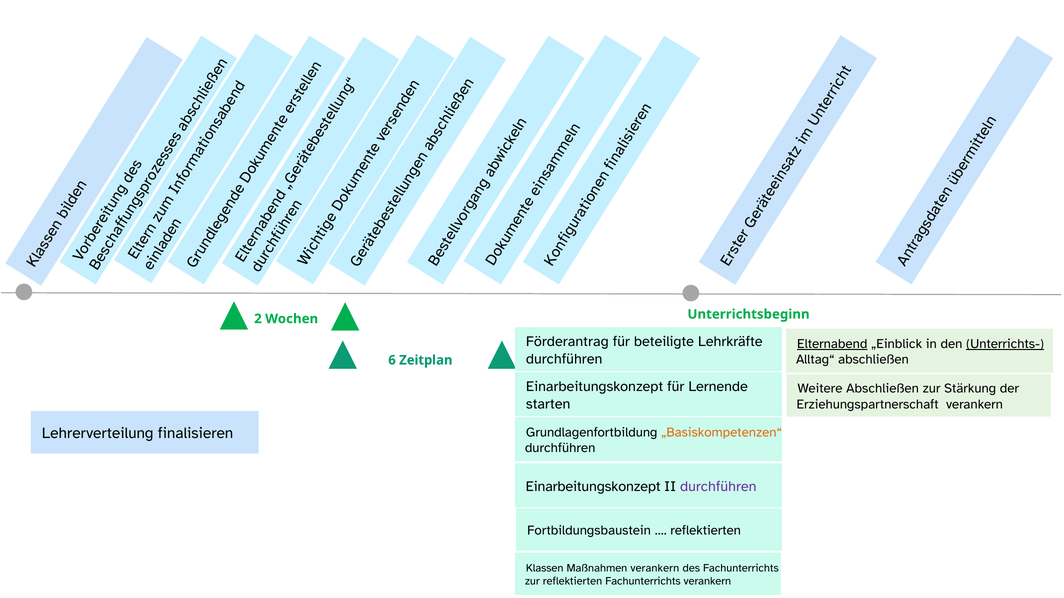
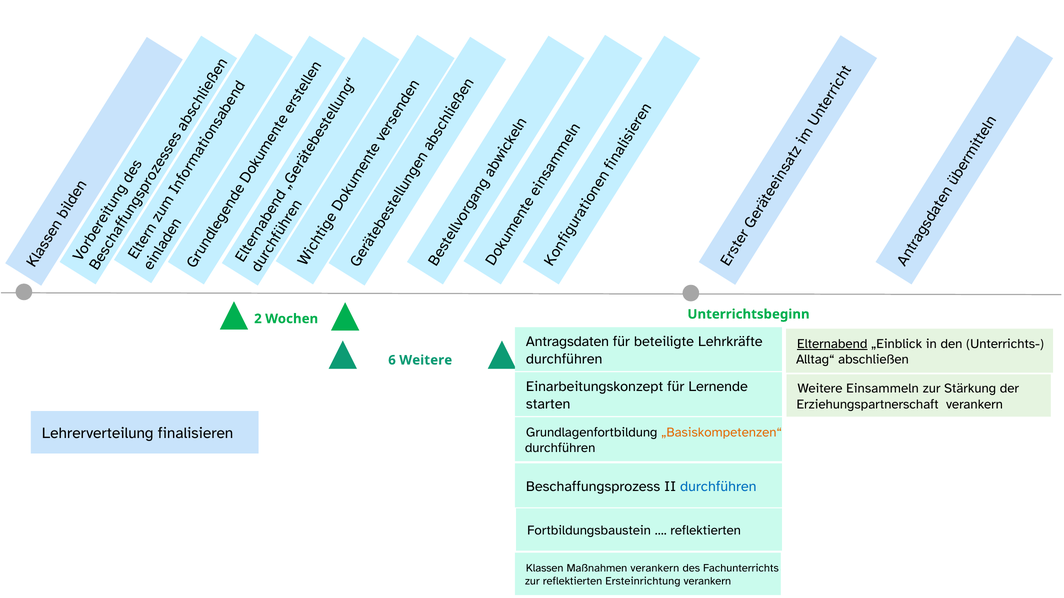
Förderantrag: Förderantrag -> Antragsdaten
Unterrichts- underline: present -> none
6 Zeitplan: Zeitplan -> Weitere
Weitere Abschließen: Abschließen -> Einsammeln
Einarbeitungskonzept at (593, 487): Einarbeitungskonzept -> Beschaffungsprozess
durchführen at (718, 487) colour: purple -> blue
reflektierten Fachunterrichts: Fachunterrichts -> Ersteinrichtung
